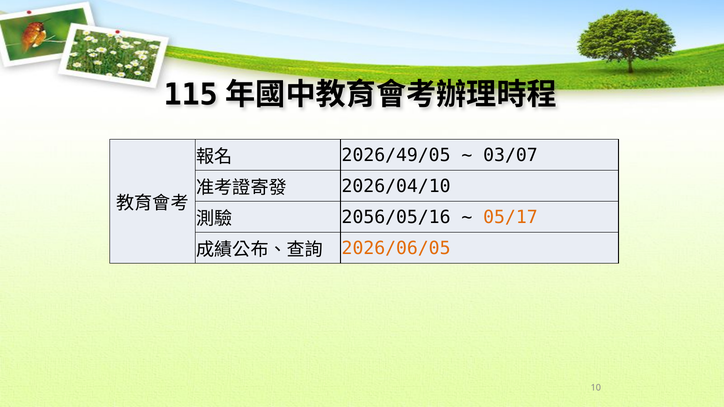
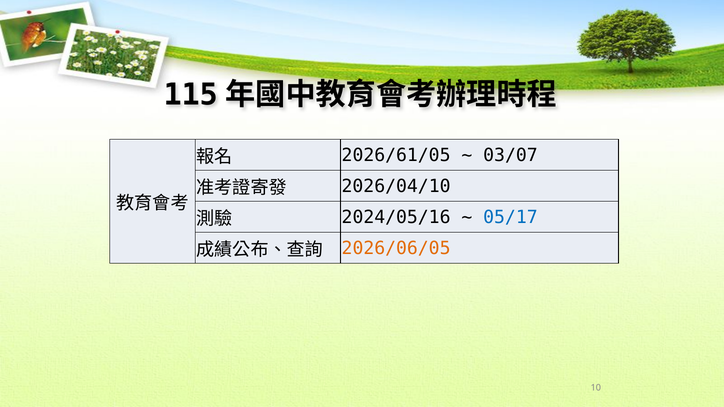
2026/49/05: 2026/49/05 -> 2026/61/05
2056/05/16: 2056/05/16 -> 2024/05/16
05/17 colour: orange -> blue
